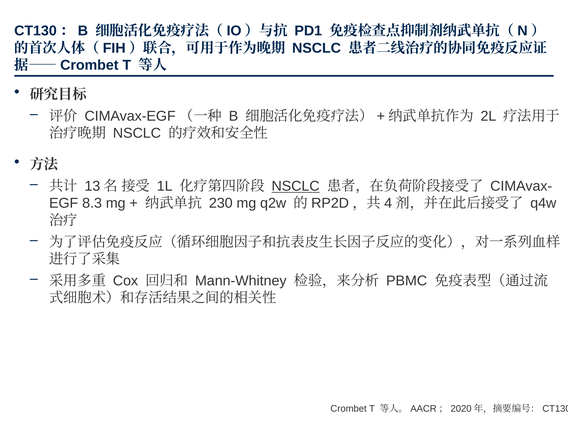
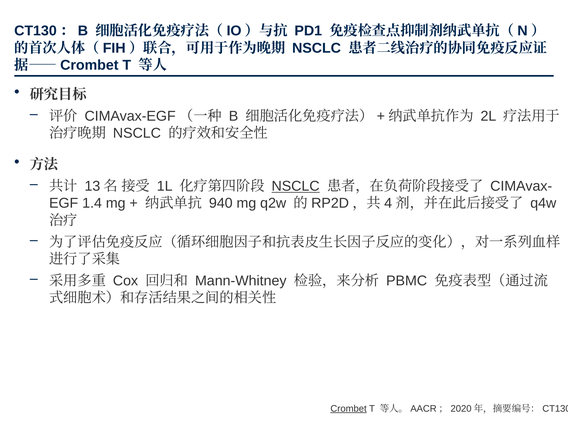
8.3: 8.3 -> 1.4
230: 230 -> 940
Crombet underline: none -> present
